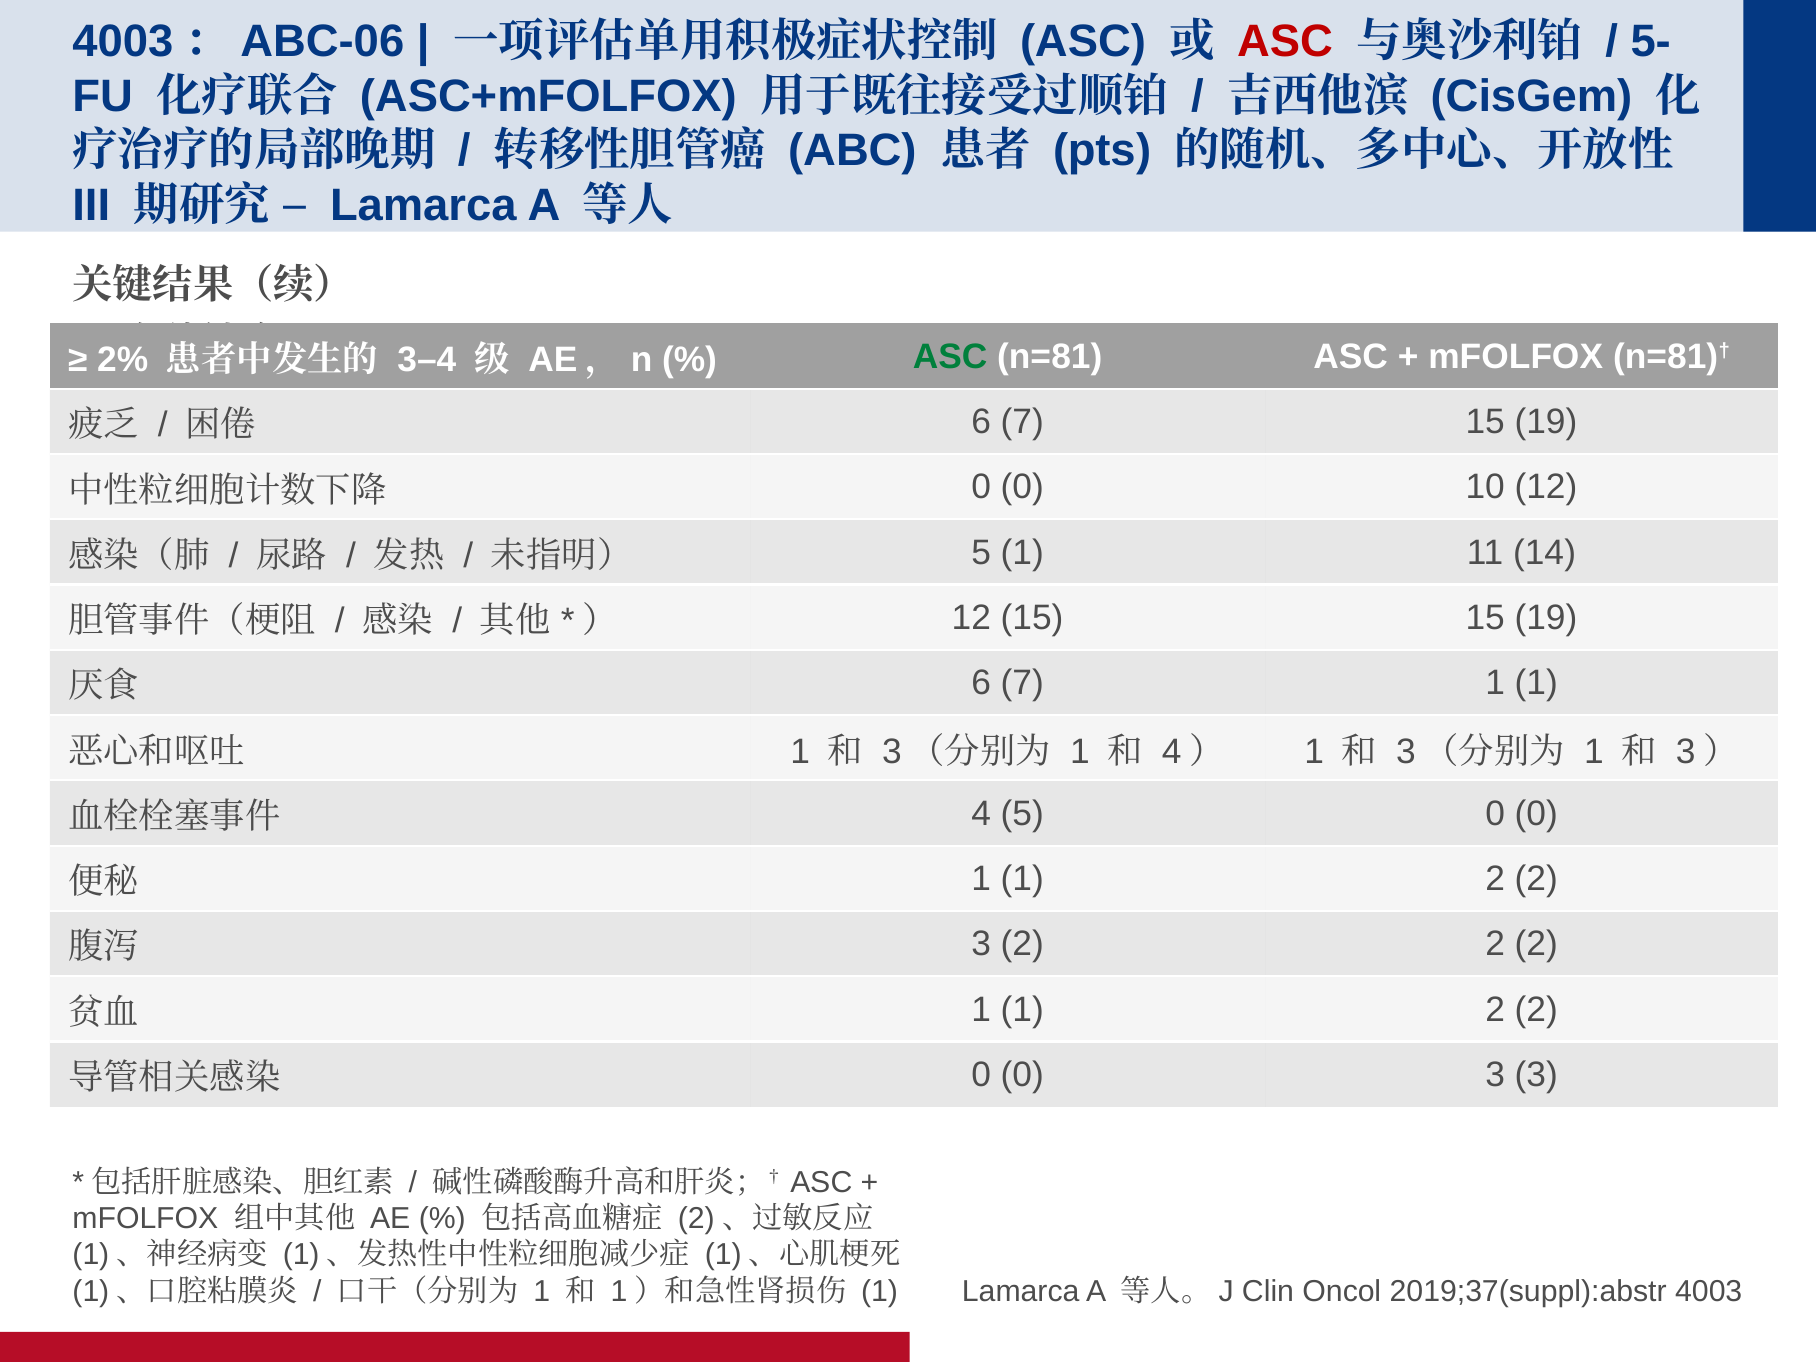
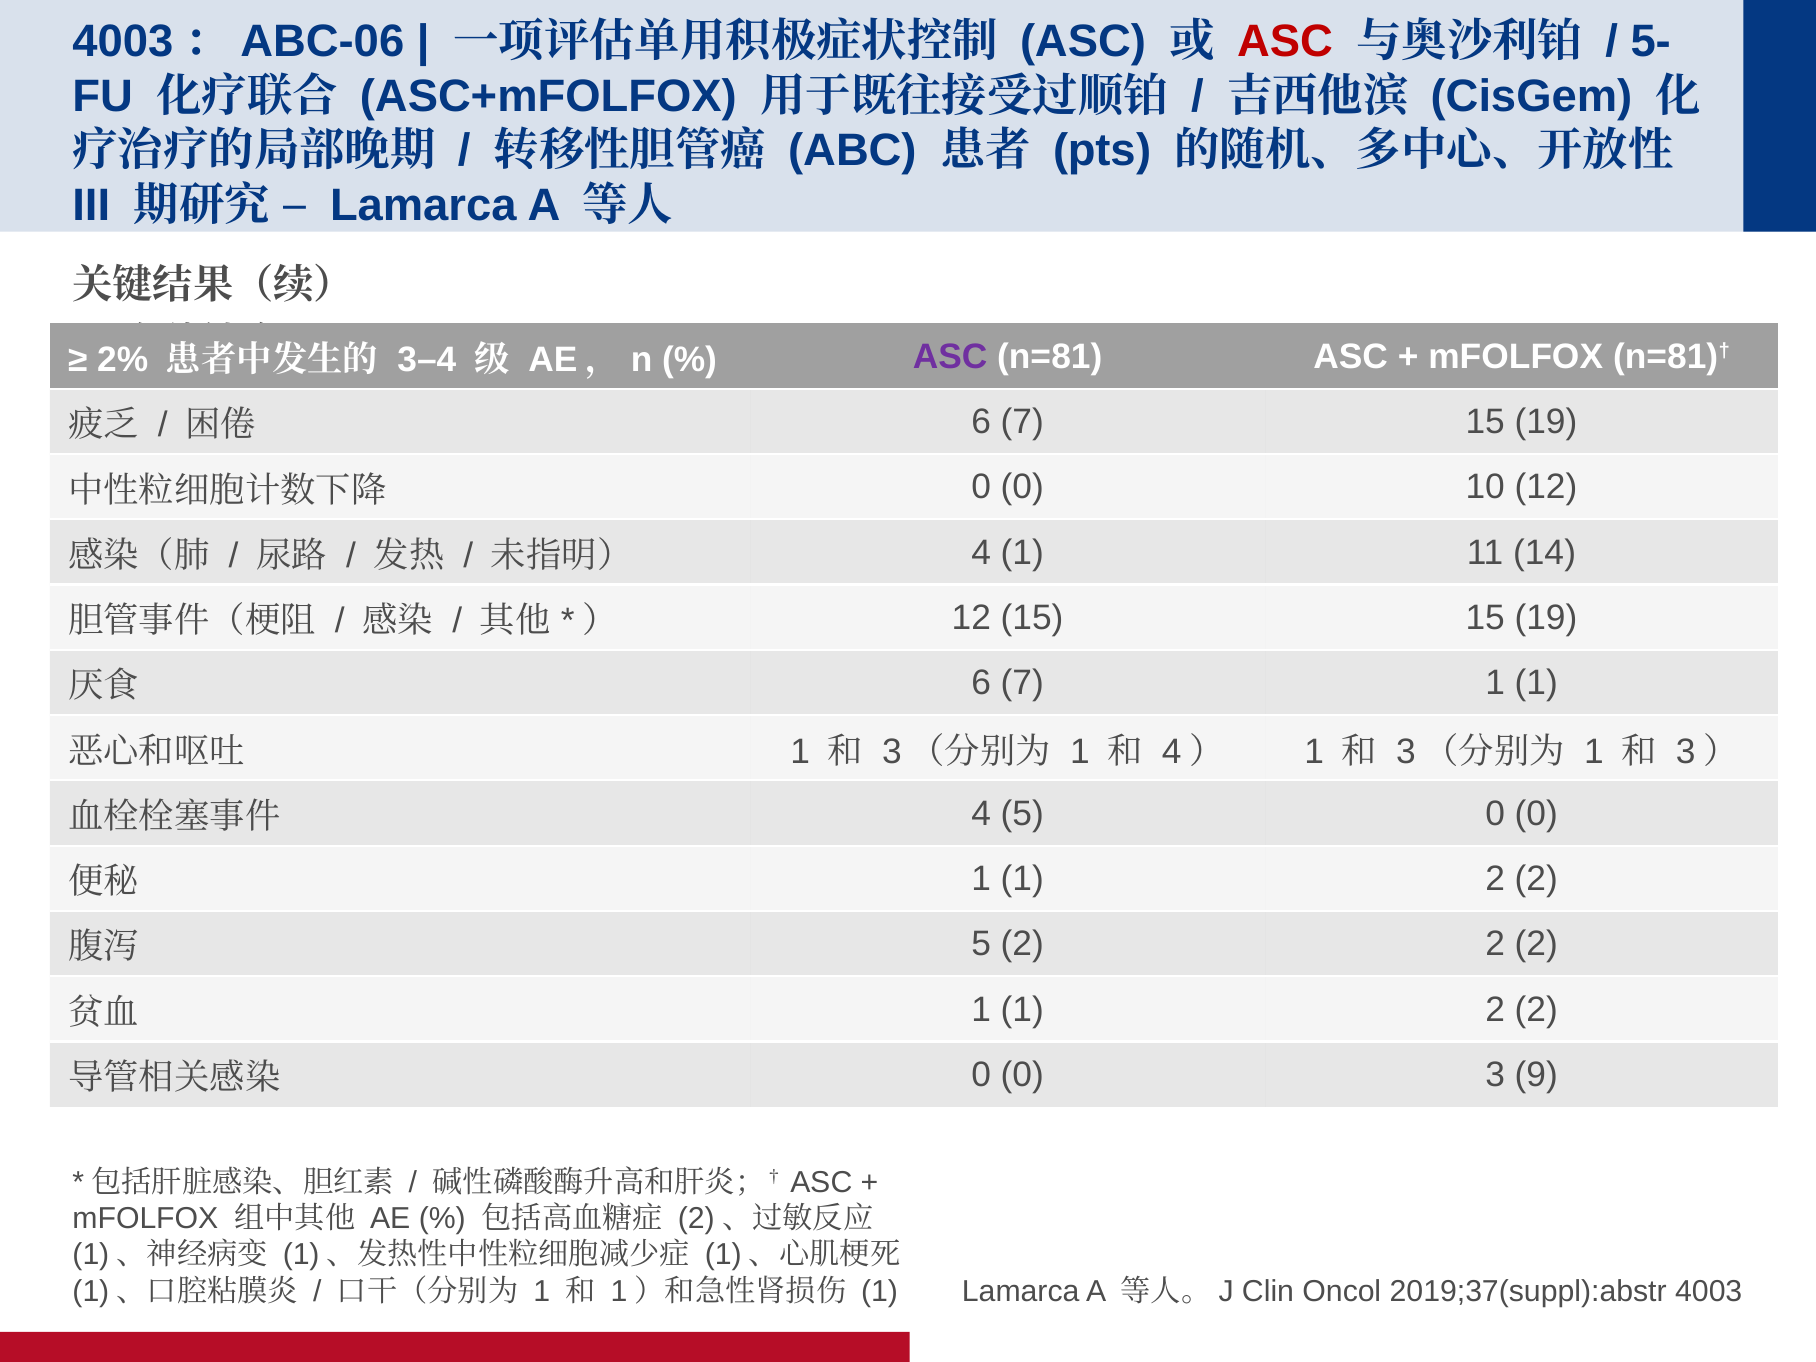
ASC at (950, 357) colour: green -> purple
5 at (981, 553): 5 -> 4
3 at (981, 944): 3 -> 5
3 3: 3 -> 9
